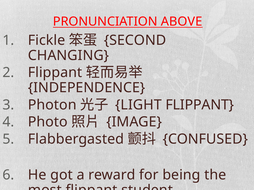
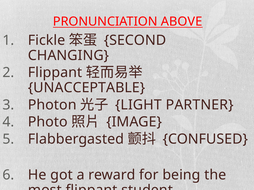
INDEPENDENCE: INDEPENDENCE -> UNACCEPTABLE
LIGHT FLIPPANT: FLIPPANT -> PARTNER
